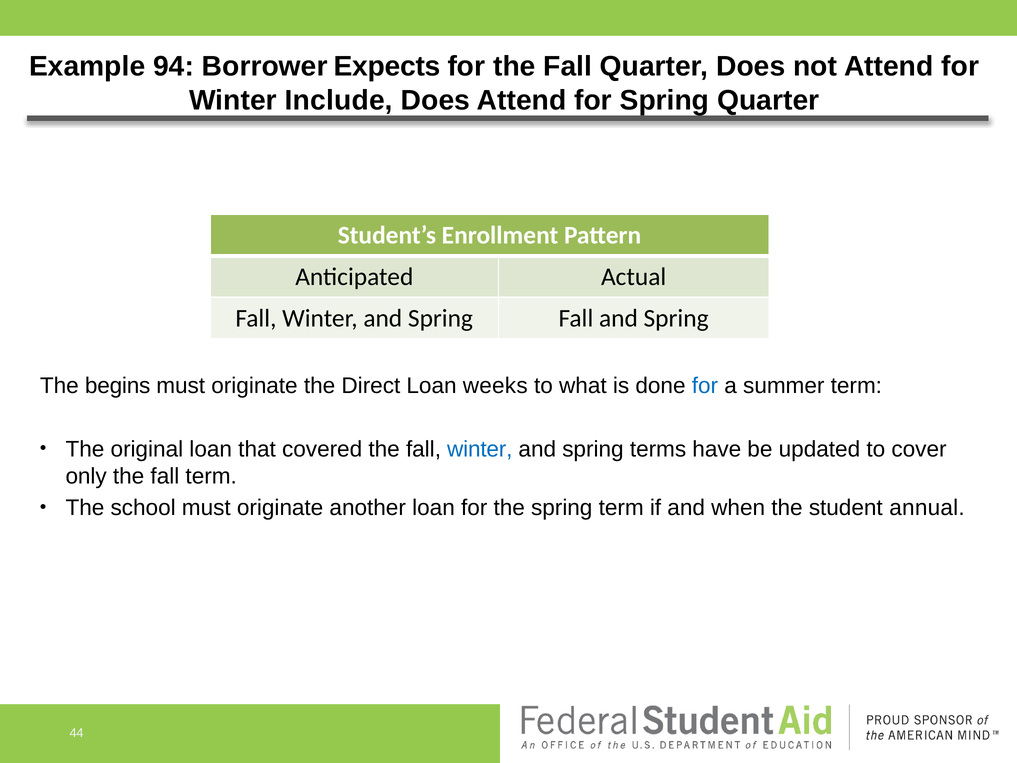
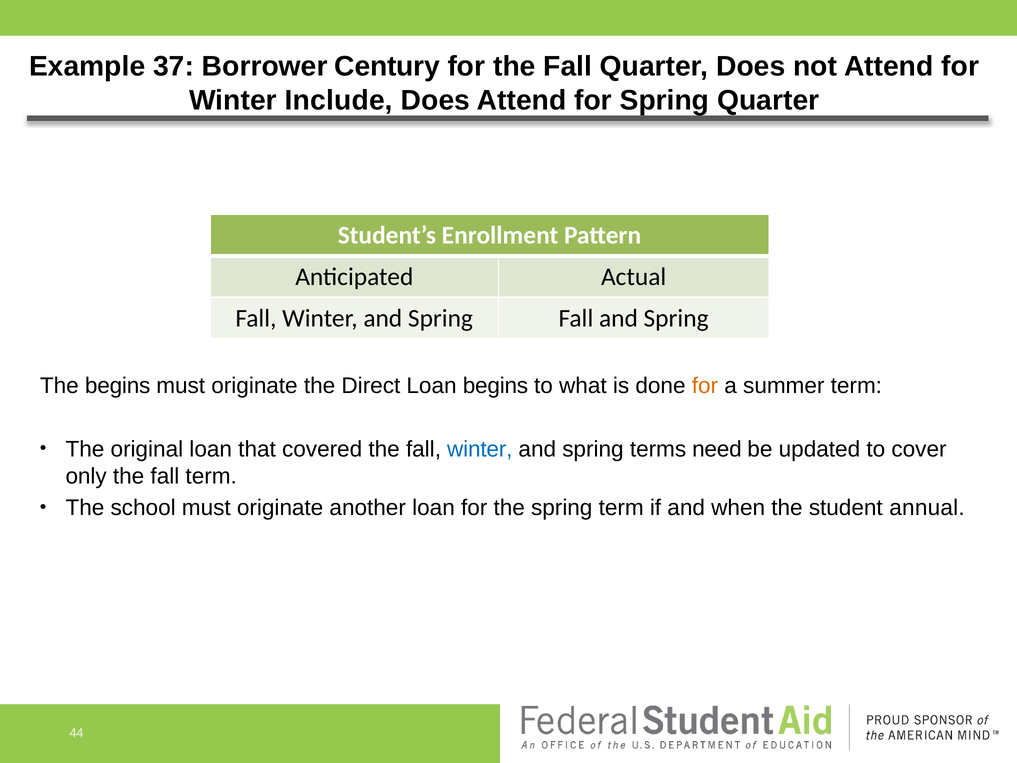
94: 94 -> 37
Expects: Expects -> Century
Loan weeks: weeks -> begins
for at (705, 386) colour: blue -> orange
have: have -> need
